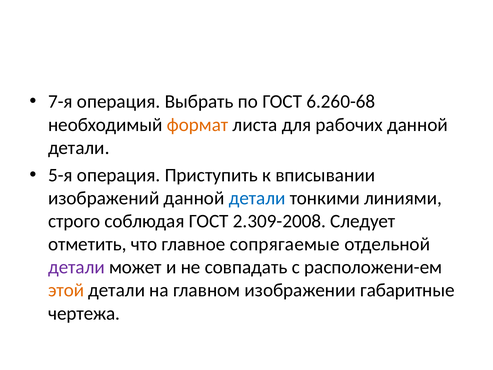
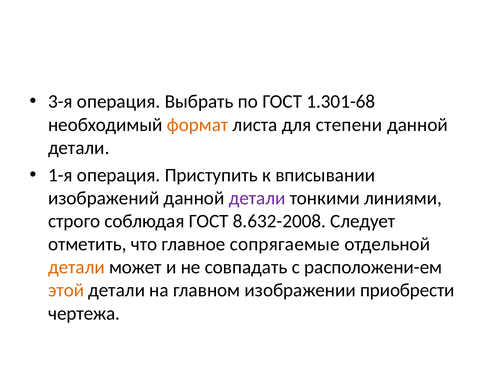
7-я: 7-я -> 3-я
6.260-68: 6.260-68 -> 1.301-68
рабочих: рабочих -> степени
5-я: 5-я -> 1-я
детали at (257, 198) colour: blue -> purple
2.309-2008: 2.309-2008 -> 8.632-2008
детали at (76, 267) colour: purple -> orange
габаритные: габаритные -> приобрести
